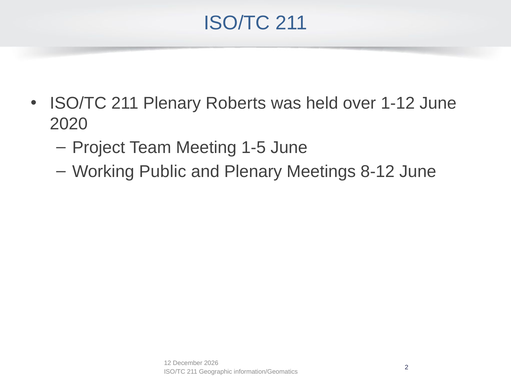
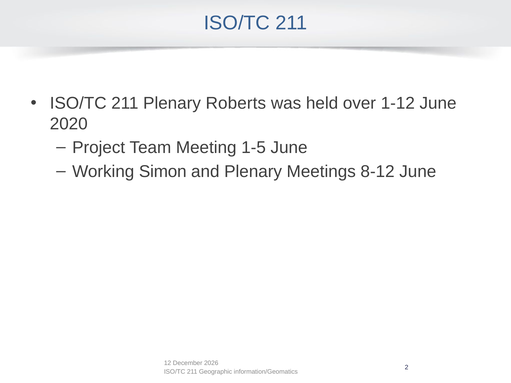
Public: Public -> Simon
